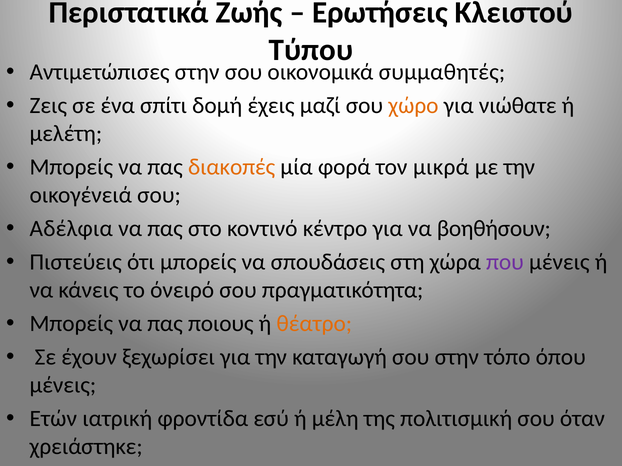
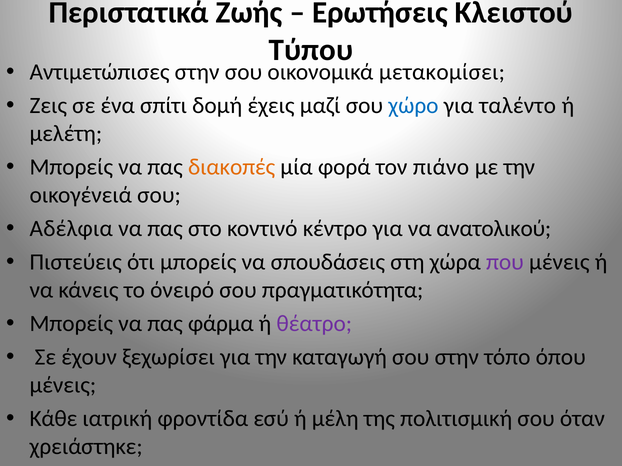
συμμαθητές: συμμαθητές -> μετακομίσει
χώρο colour: orange -> blue
νιώθατε: νιώθατε -> ταλέντο
μικρά: μικρά -> πιάνο
βοηθήσουν: βοηθήσουν -> ανατολικού
ποιους: ποιους -> φάρμα
θέατρο colour: orange -> purple
Ετών: Ετών -> Κάθε
